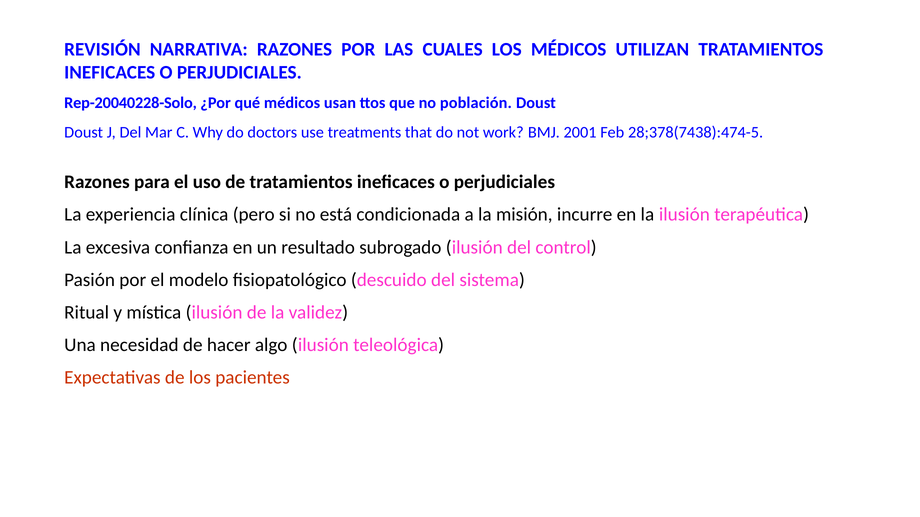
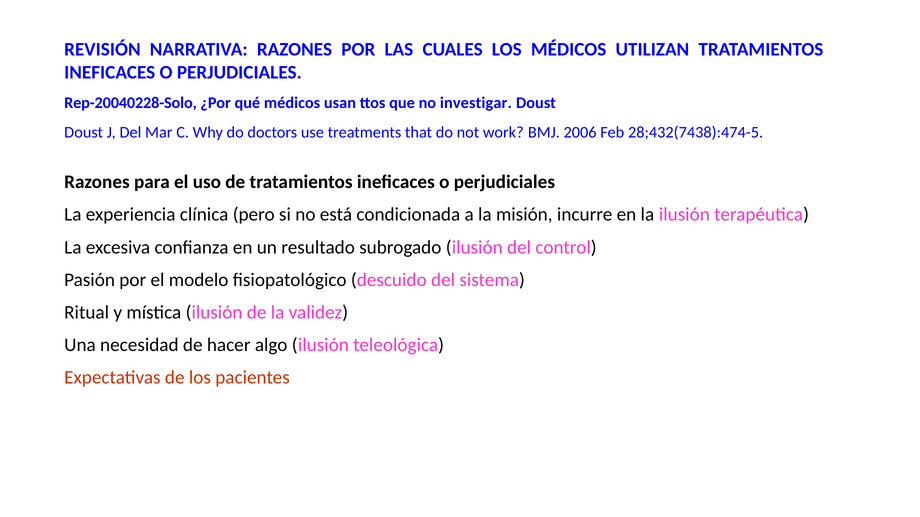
población: población -> investigar
2001: 2001 -> 2006
28;378(7438):474-5: 28;378(7438):474-5 -> 28;432(7438):474-5
